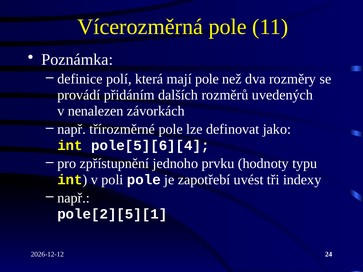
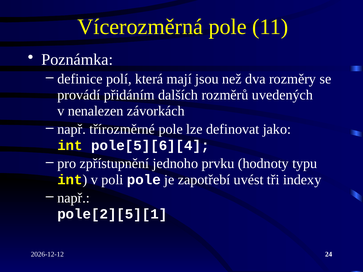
mají pole: pole -> jsou
